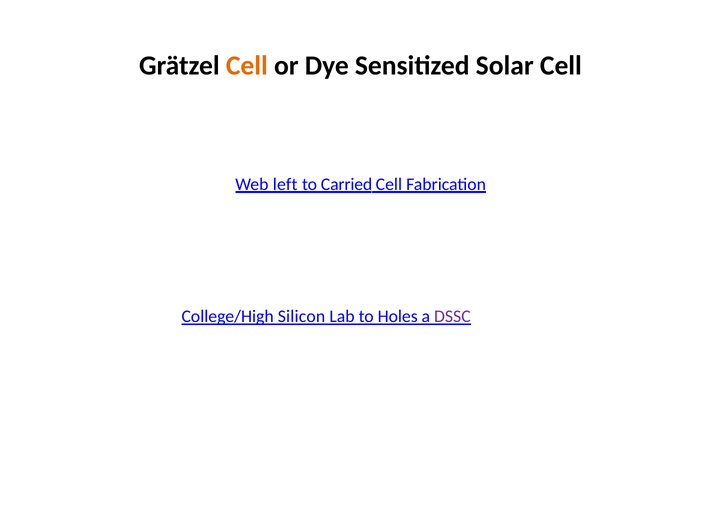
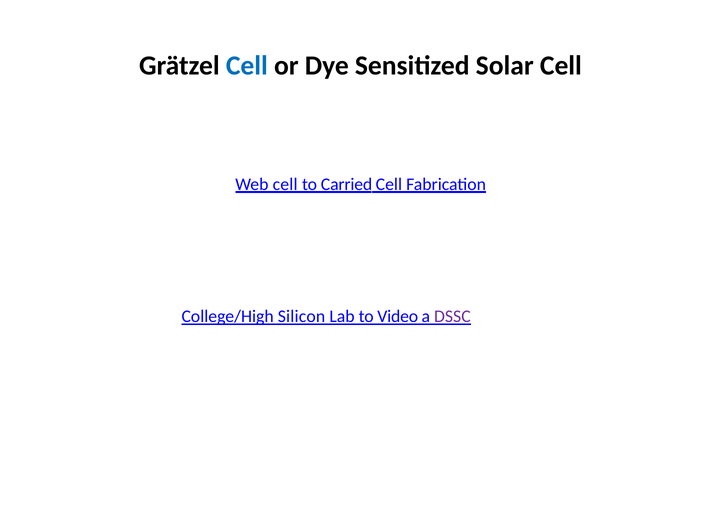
Cell at (247, 66) colour: orange -> blue
Web left: left -> cell
Holes: Holes -> Video
